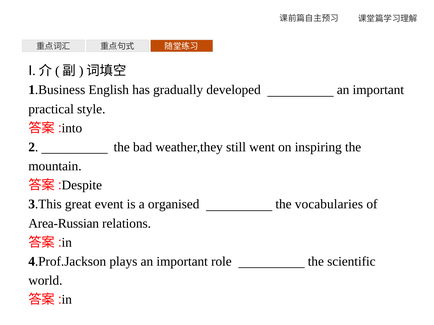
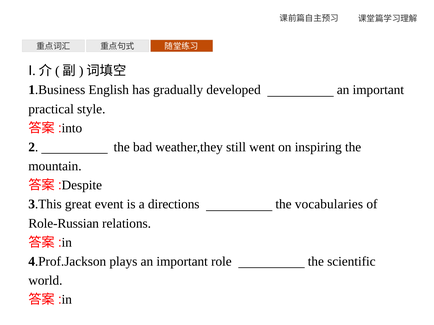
organised: organised -> directions
Area-Russian: Area-Russian -> Role-Russian
